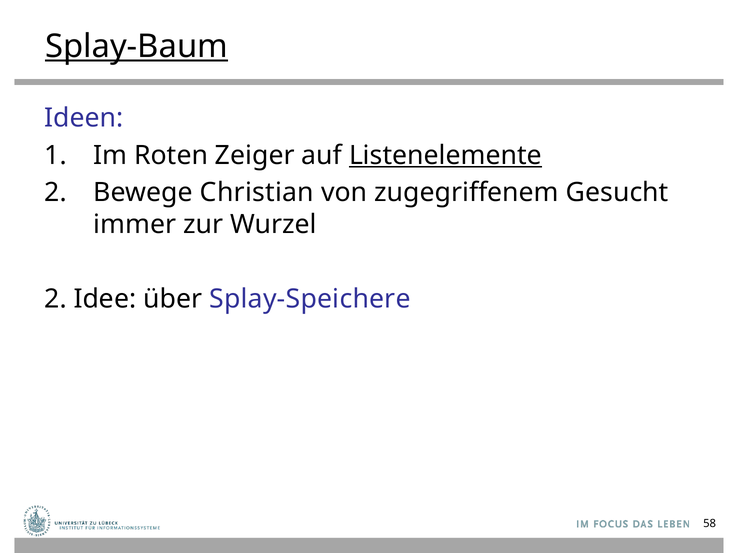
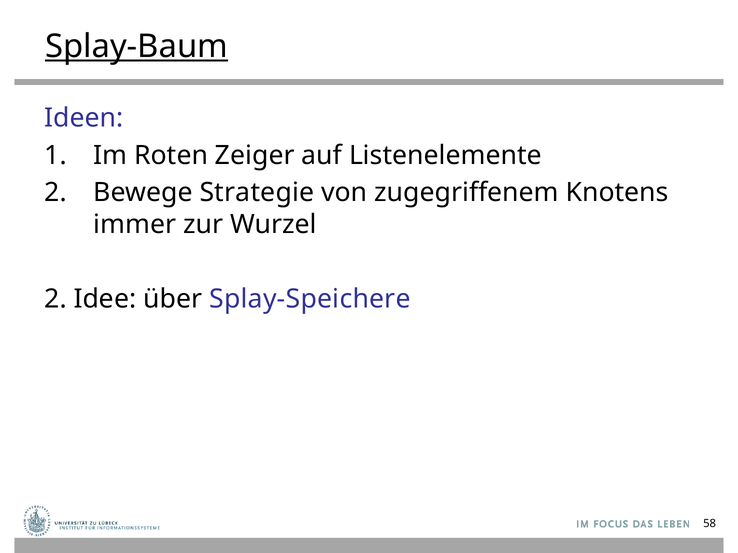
Listenelemente underline: present -> none
Christian: Christian -> Strategie
Gesucht: Gesucht -> Knotens
